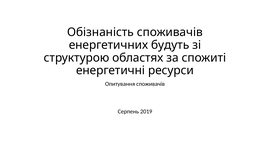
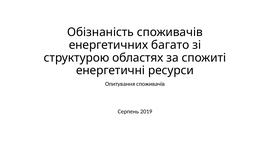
будуть: будуть -> багато
